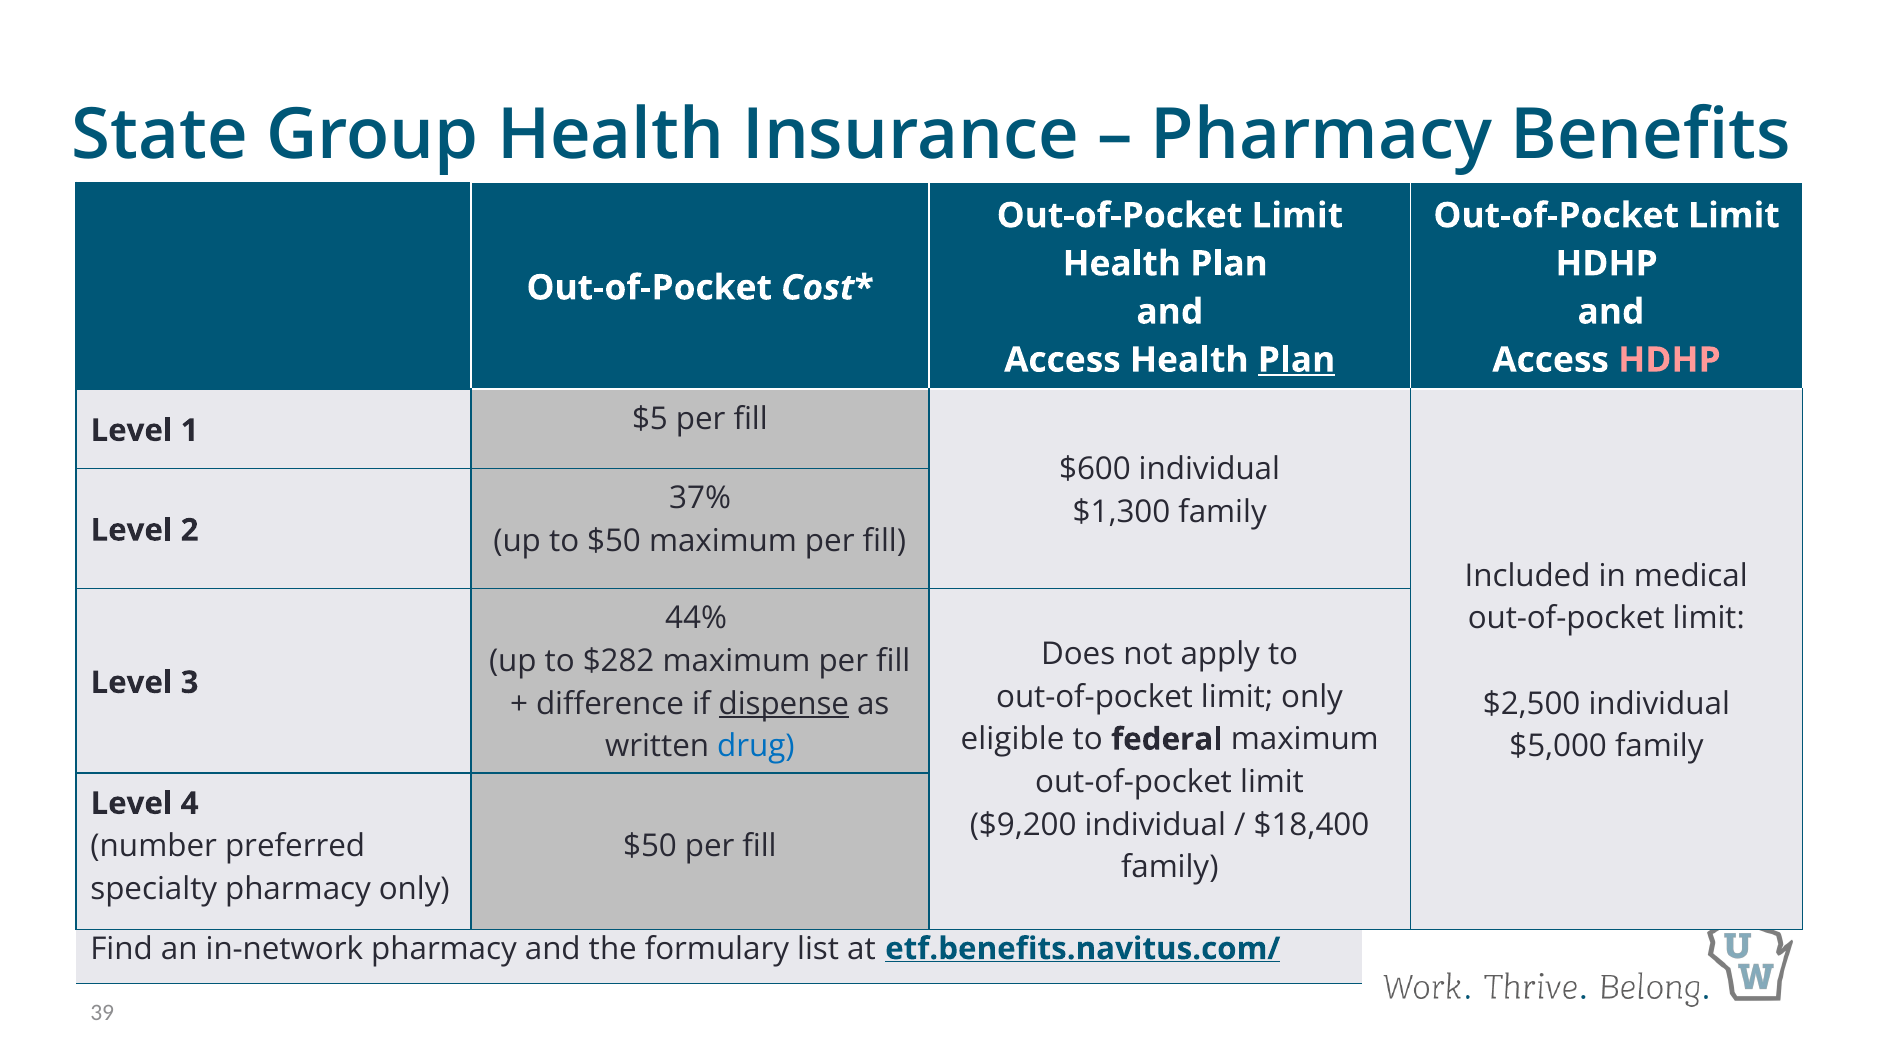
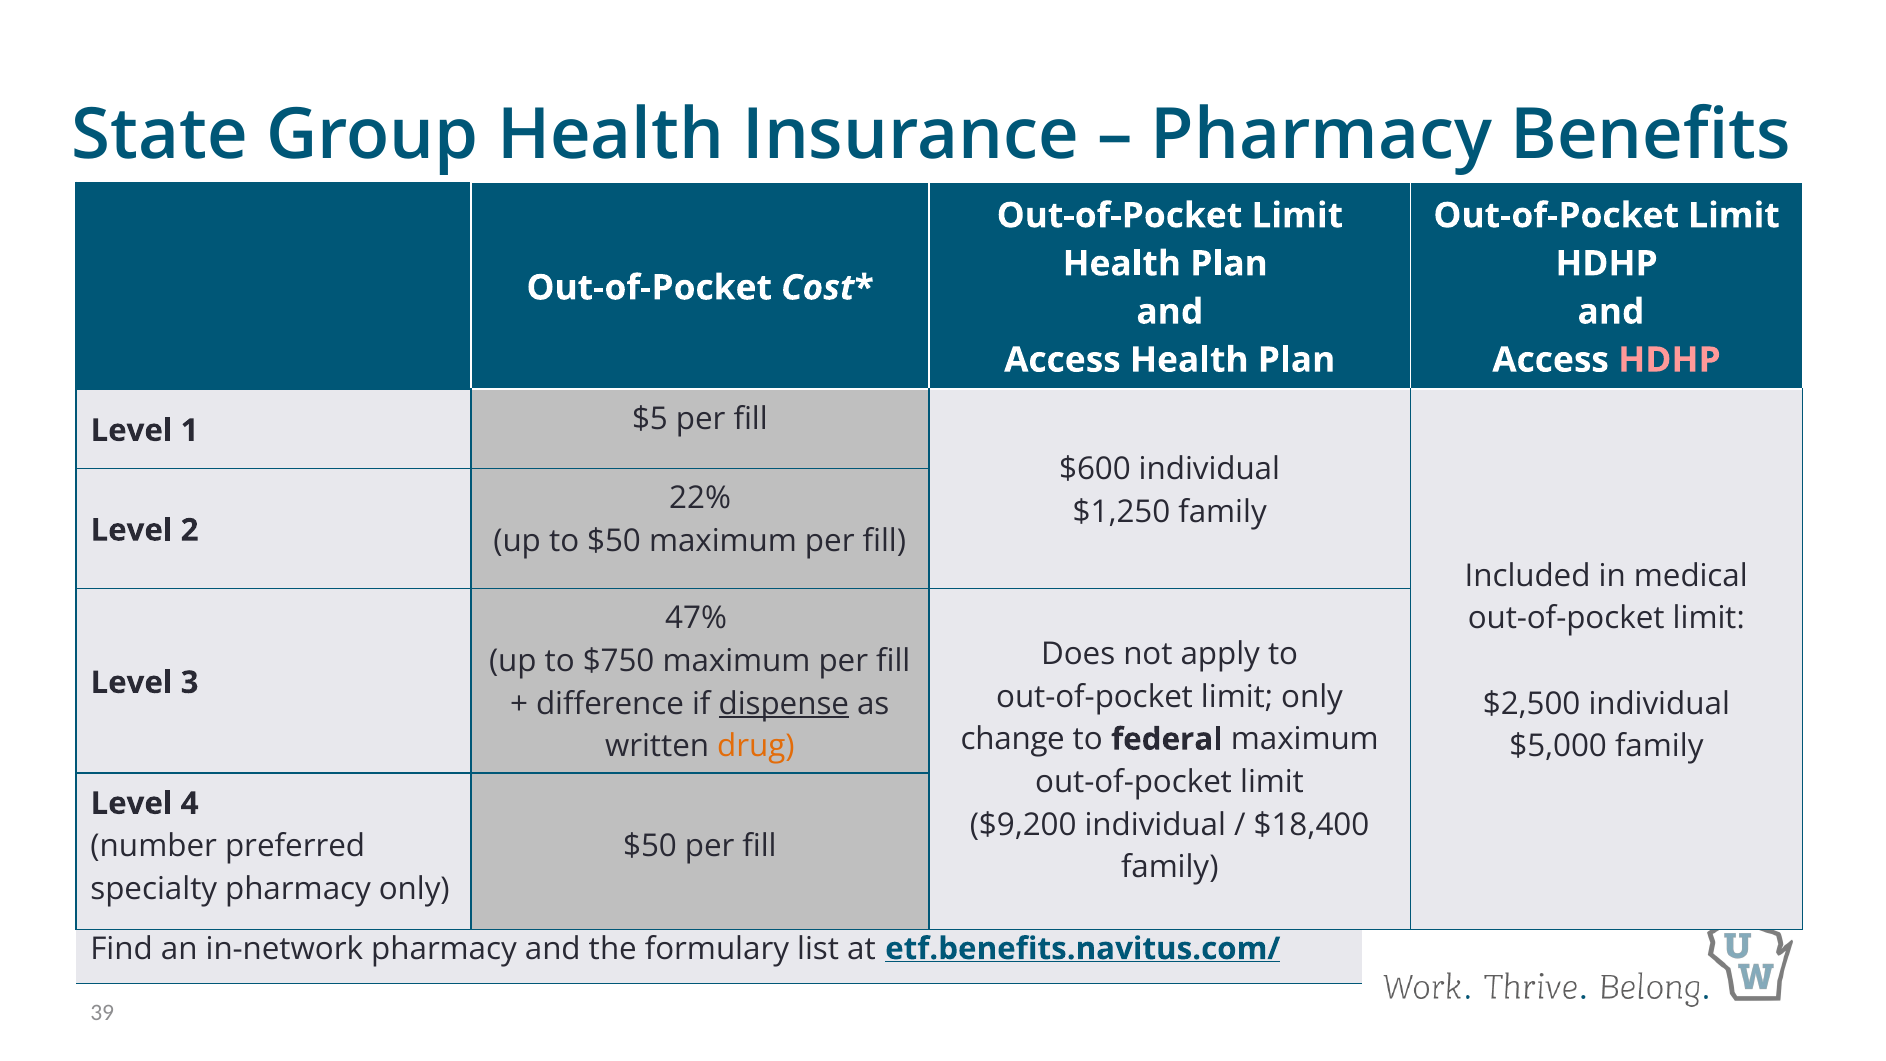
Plan at (1297, 360) underline: present -> none
37%: 37% -> 22%
$1,300: $1,300 -> $1,250
44%: 44% -> 47%
$282: $282 -> $750
eligible: eligible -> change
drug colour: blue -> orange
